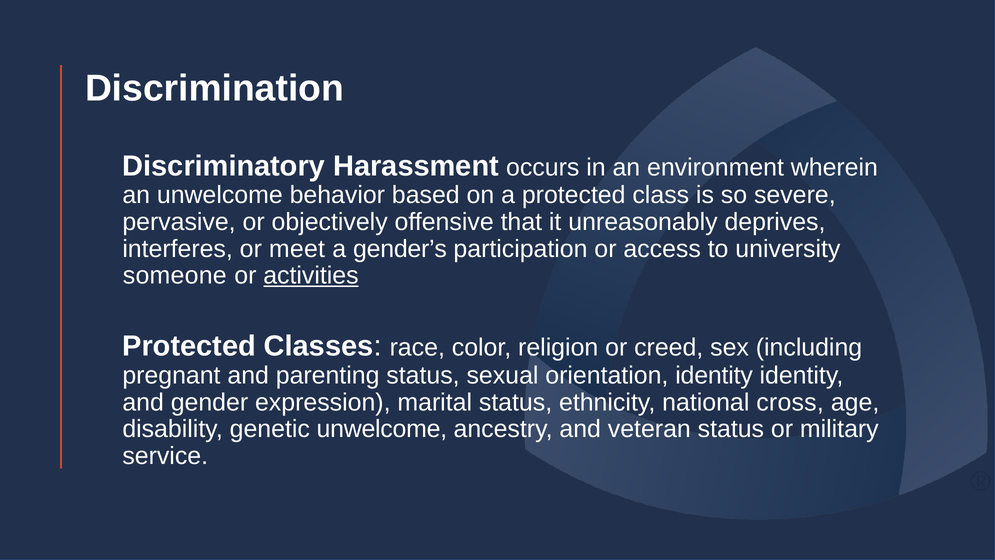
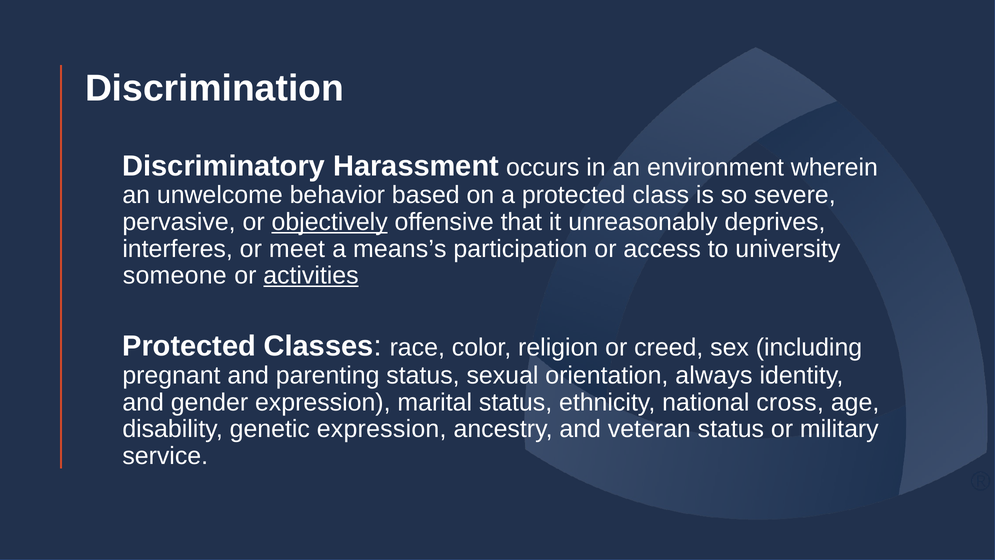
objectively underline: none -> present
gender’s: gender’s -> means’s
orientation identity: identity -> always
genetic unwelcome: unwelcome -> expression
